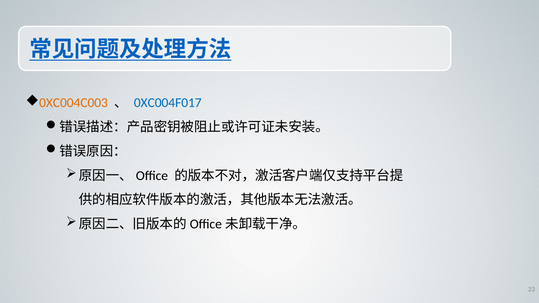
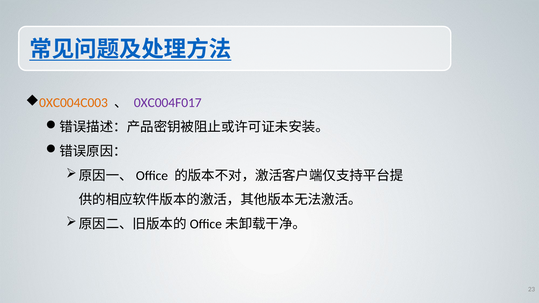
0XC004F017 colour: blue -> purple
